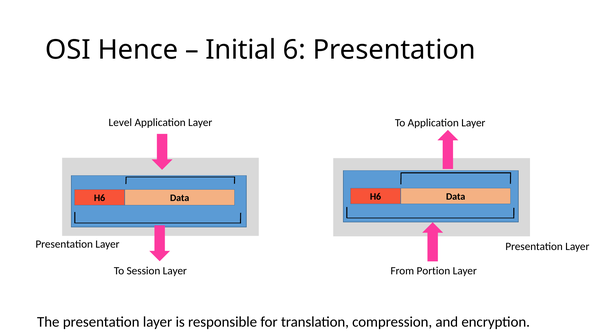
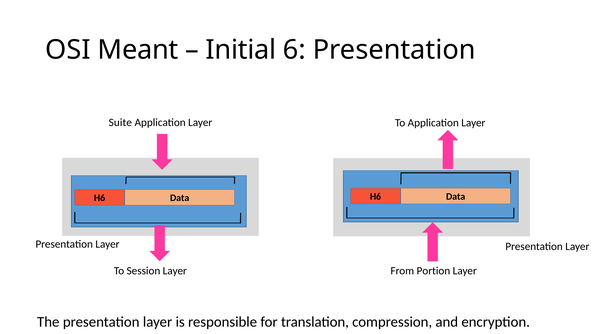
Hence: Hence -> Meant
Level: Level -> Suite
